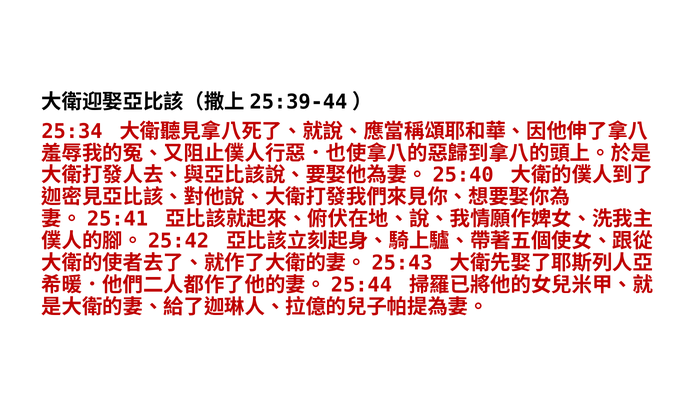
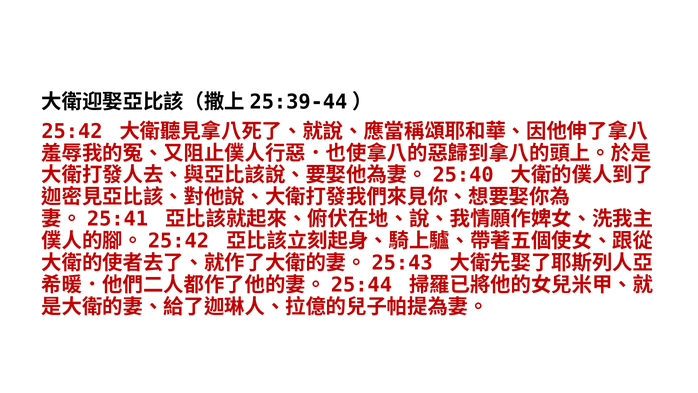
25:34: 25:34 -> 25:42
